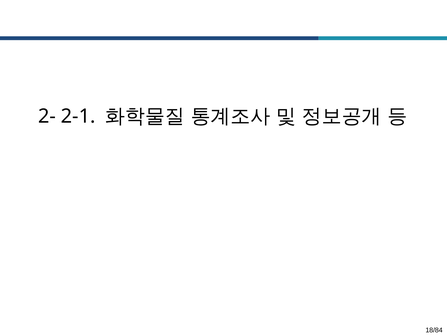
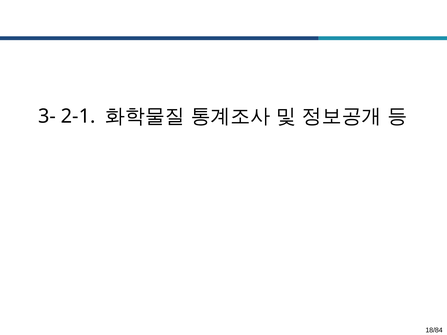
2-: 2- -> 3-
